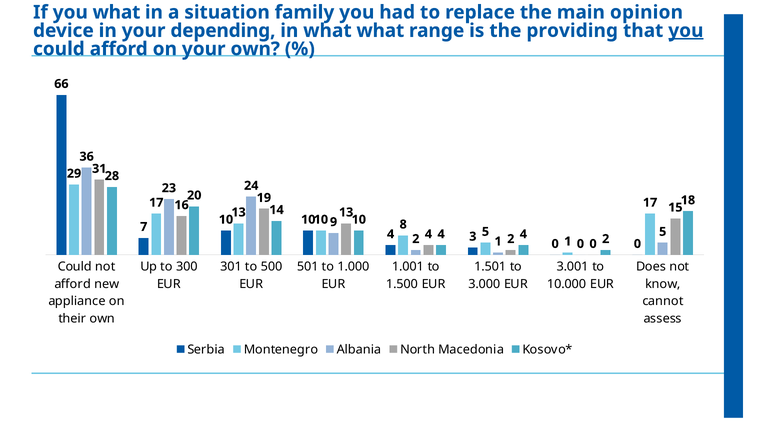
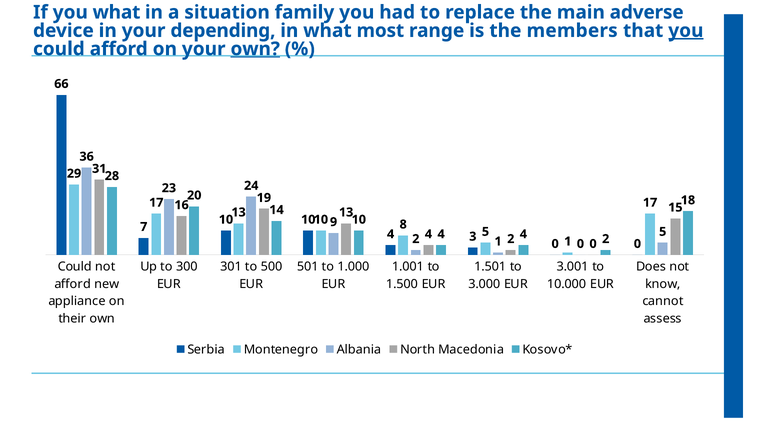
opinion: opinion -> adverse
what what: what -> most
providing: providing -> members
own at (255, 49) underline: none -> present
